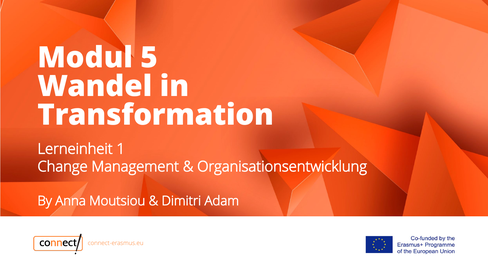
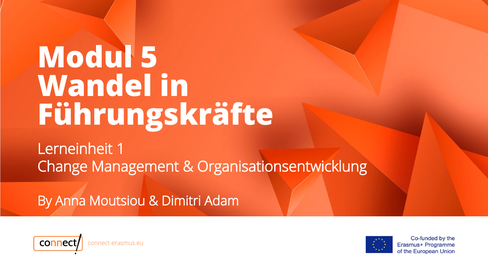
Transformation: Transformation -> Führungskräfte
